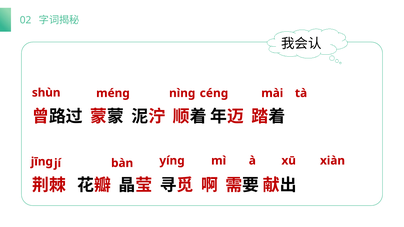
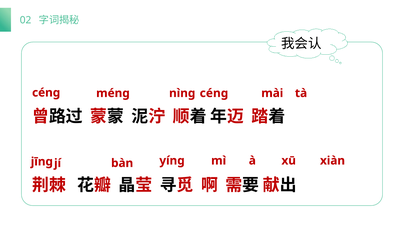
shùn: shùn -> cénɡ
